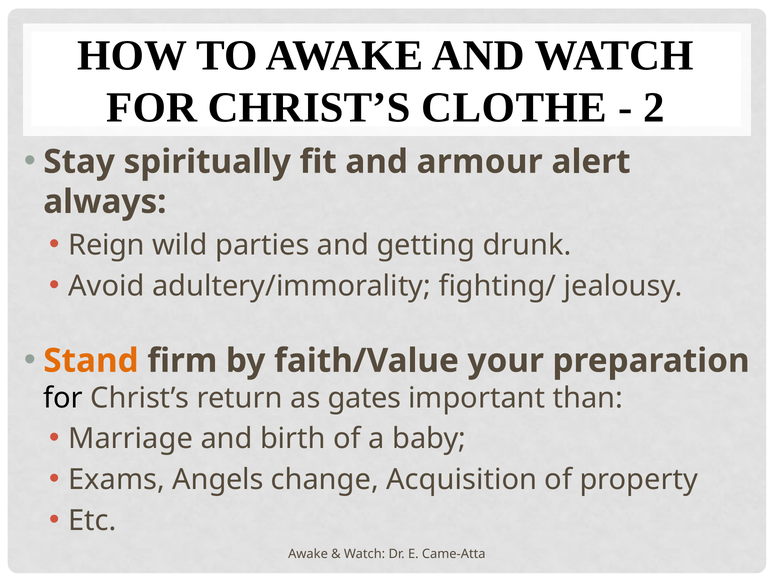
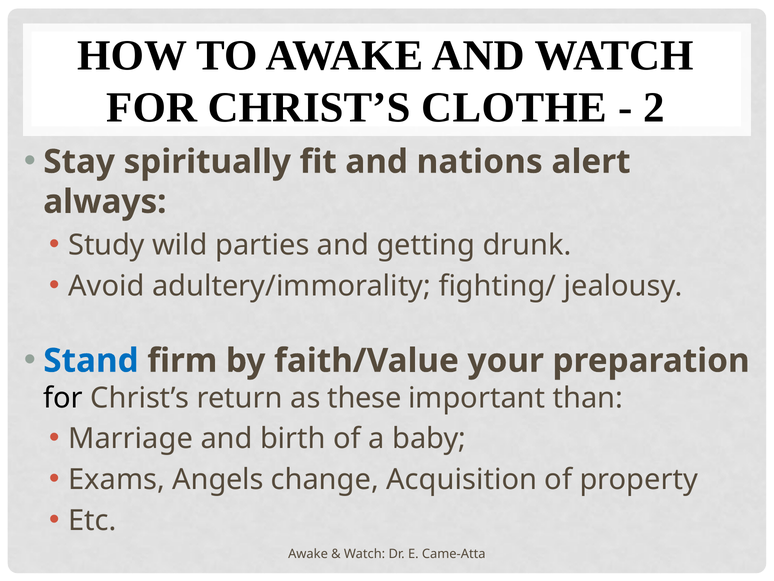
armour: armour -> nations
Reign: Reign -> Study
Stand colour: orange -> blue
gates: gates -> these
